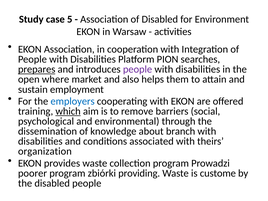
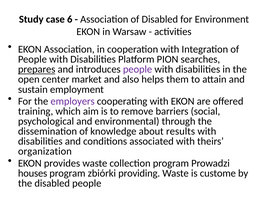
5: 5 -> 6
where: where -> center
employers colour: blue -> purple
which underline: present -> none
branch: branch -> results
poorer: poorer -> houses
